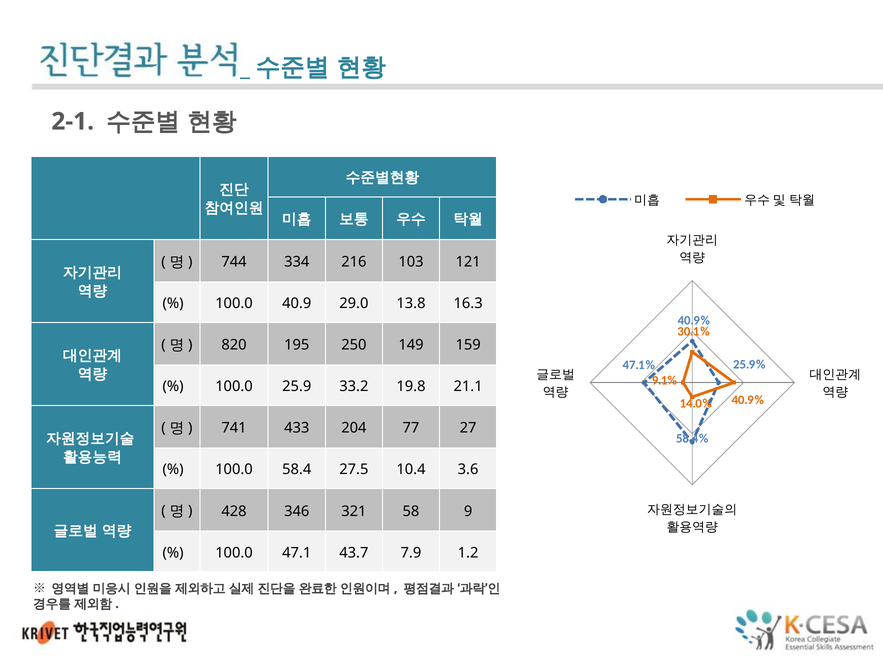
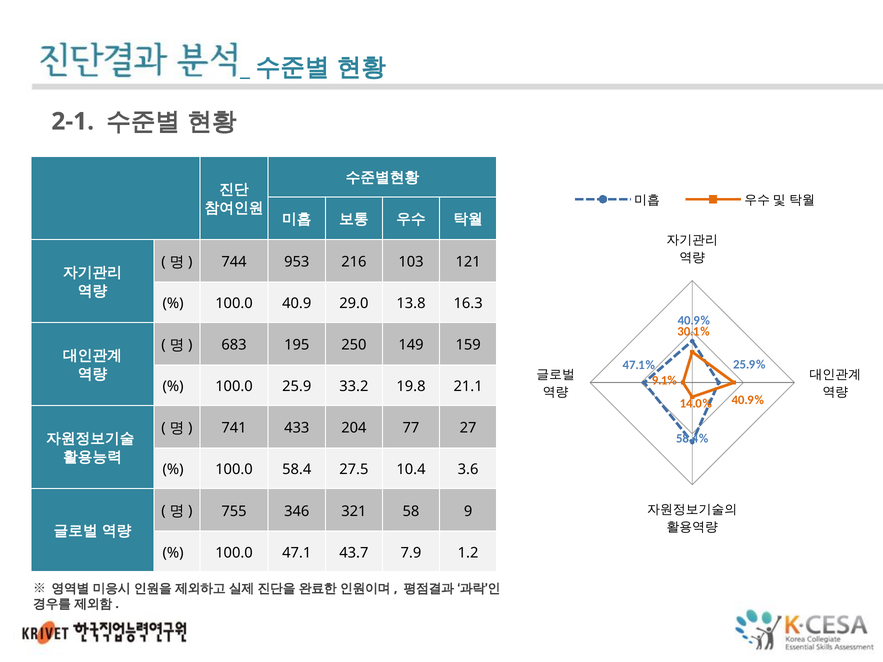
334: 334 -> 953
820: 820 -> 683
428: 428 -> 755
